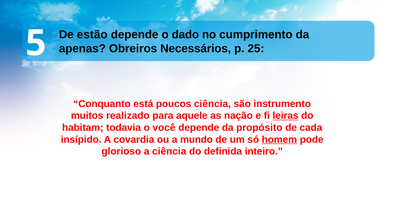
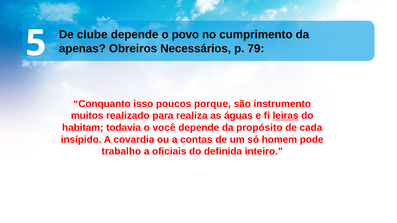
estão: estão -> clube
dado: dado -> povo
25: 25 -> 79
está: está -> isso
poucos ciência: ciência -> porque
aquele: aquele -> realiza
nação: nação -> águas
mundo: mundo -> contas
homem underline: present -> none
glorioso: glorioso -> trabalho
a ciência: ciência -> oﬁciais
